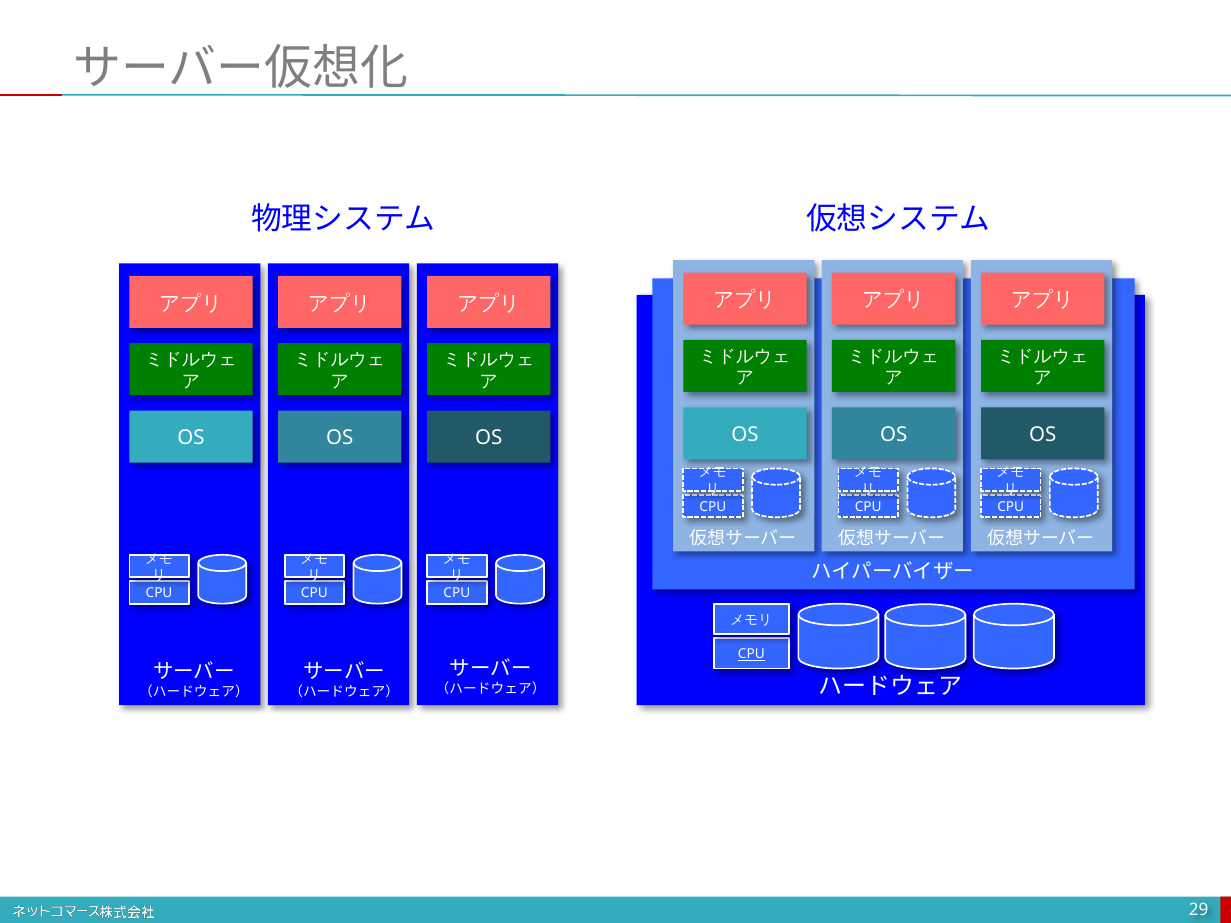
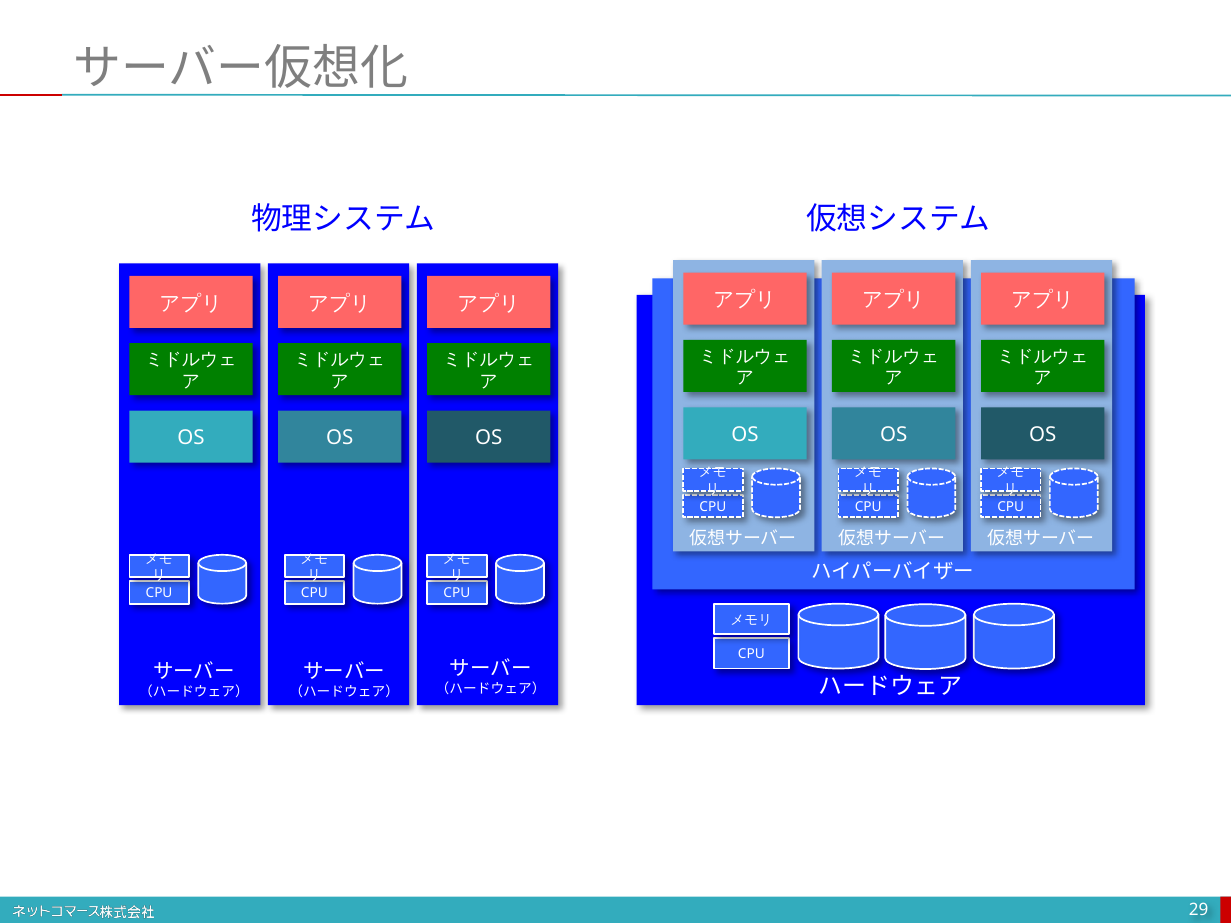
CPU at (751, 655) underline: present -> none
